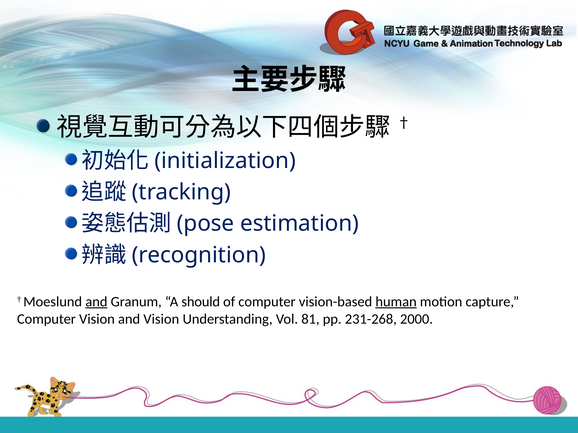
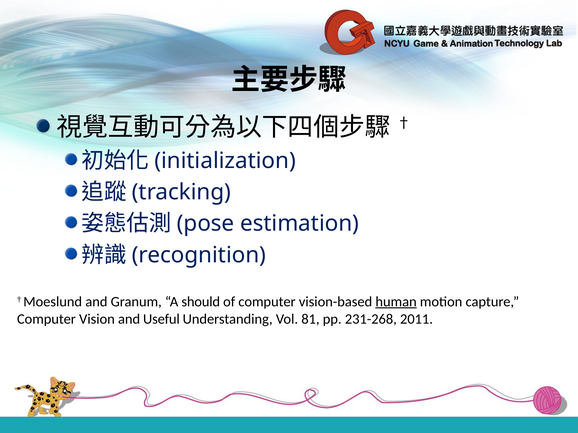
and at (96, 302) underline: present -> none
and Vision: Vision -> Useful
2000: 2000 -> 2011
